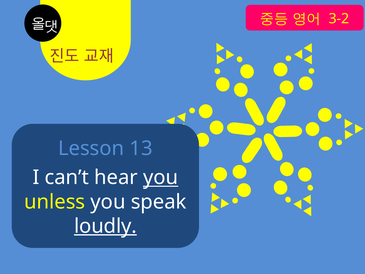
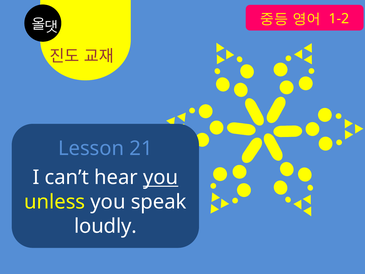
3-2: 3-2 -> 1-2
13: 13 -> 21
loudly underline: present -> none
